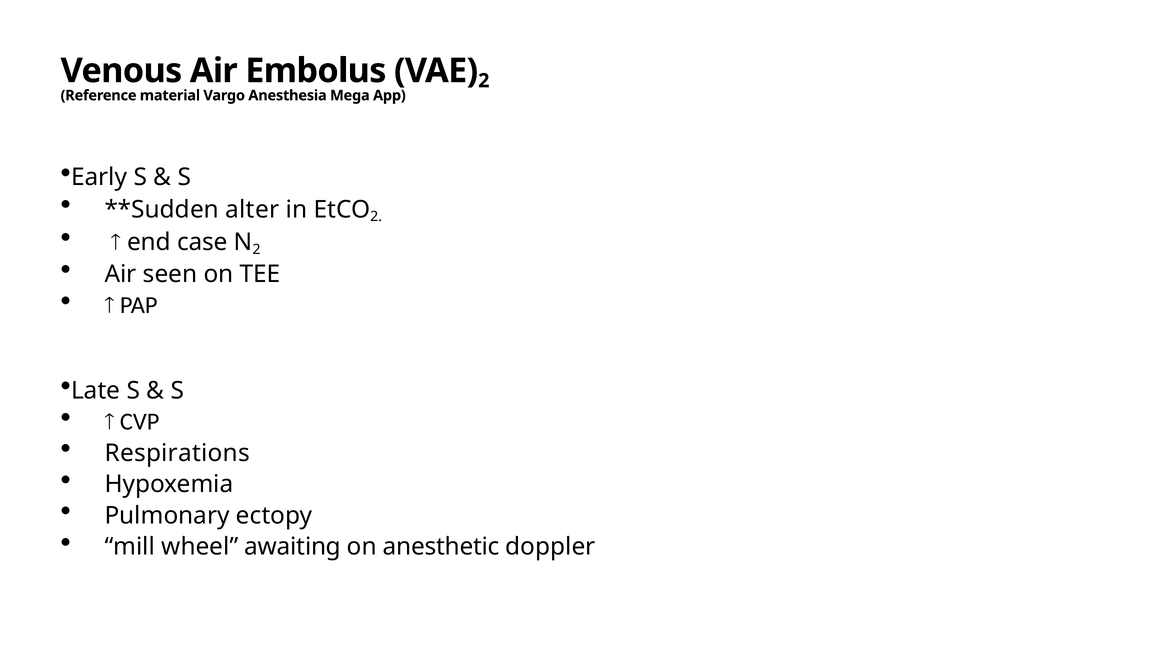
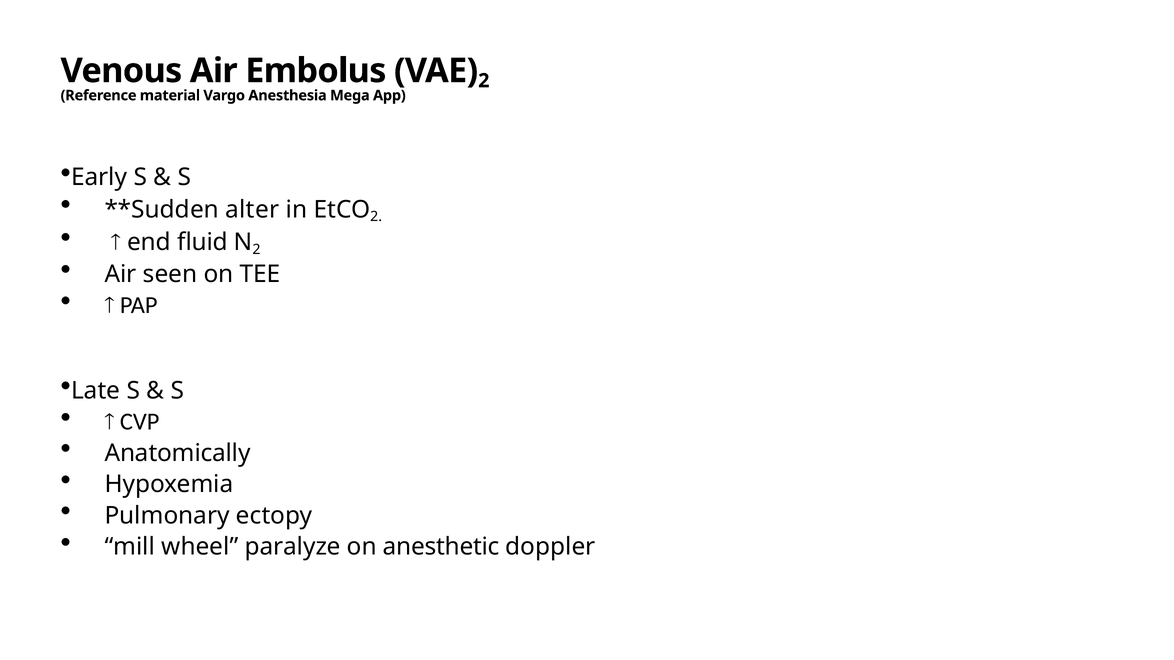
case: case -> fluid
Respirations: Respirations -> Anatomically
awaiting: awaiting -> paralyze
